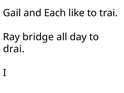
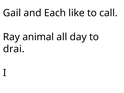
trai: trai -> call
bridge: bridge -> animal
